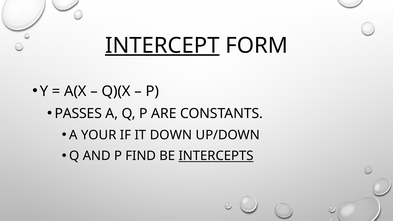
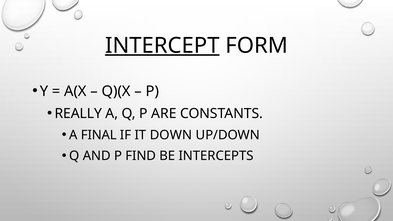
PASSES: PASSES -> REALLY
YOUR: YOUR -> FINAL
INTERCEPTS underline: present -> none
